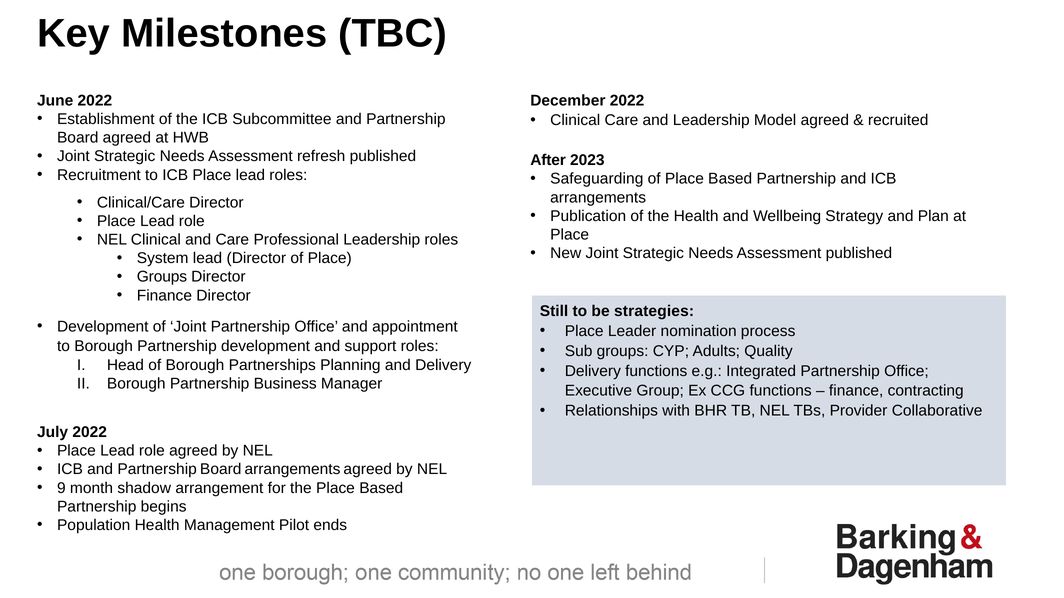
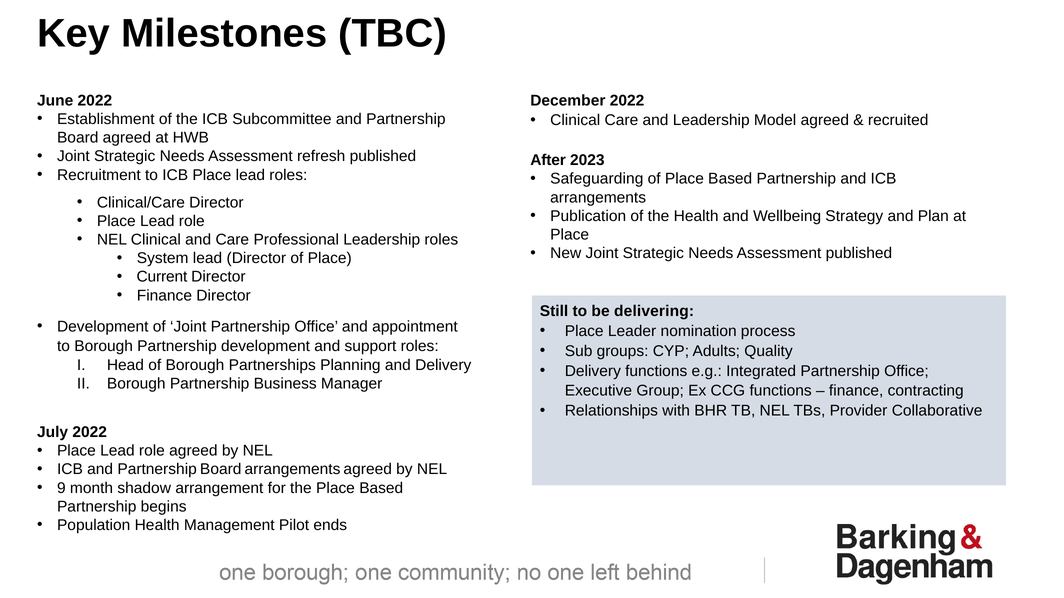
Groups at (162, 277): Groups -> Current
strategies: strategies -> delivering
